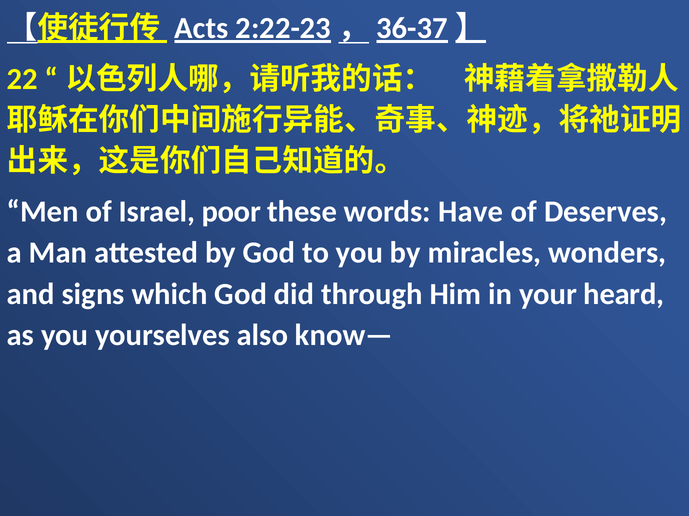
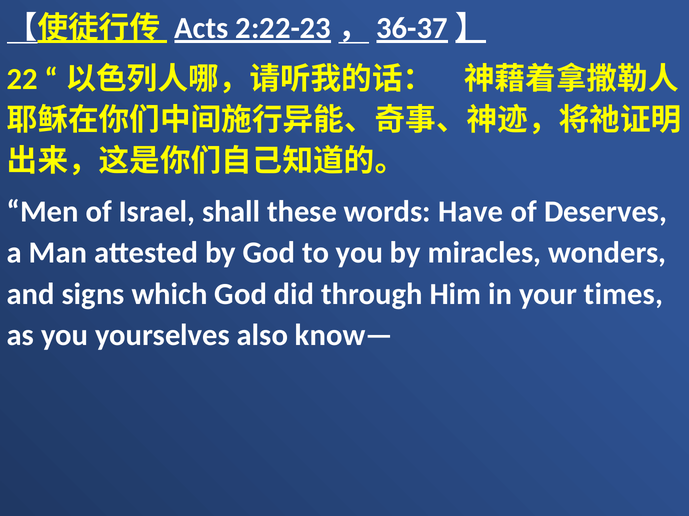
poor: poor -> shall
heard: heard -> times
